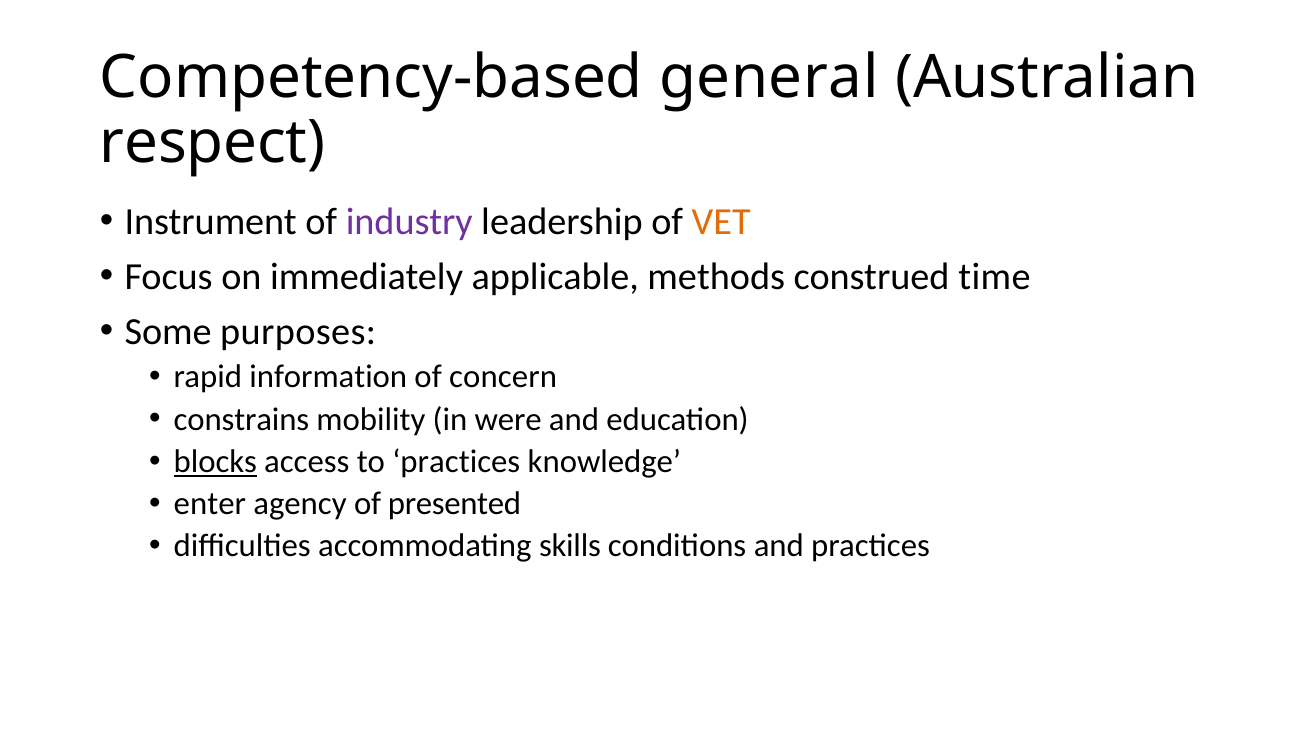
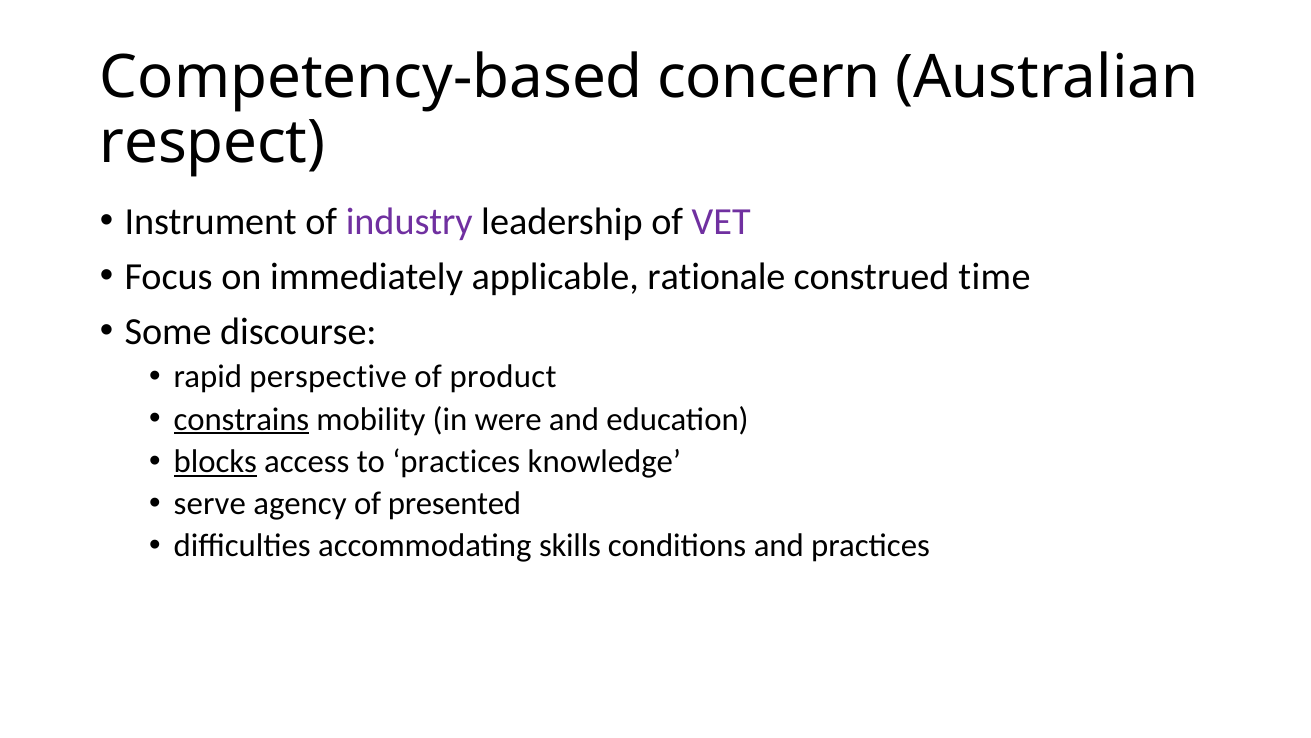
general: general -> concern
VET colour: orange -> purple
methods: methods -> rationale
purposes: purposes -> discourse
information: information -> perspective
concern: concern -> product
constrains underline: none -> present
enter: enter -> serve
